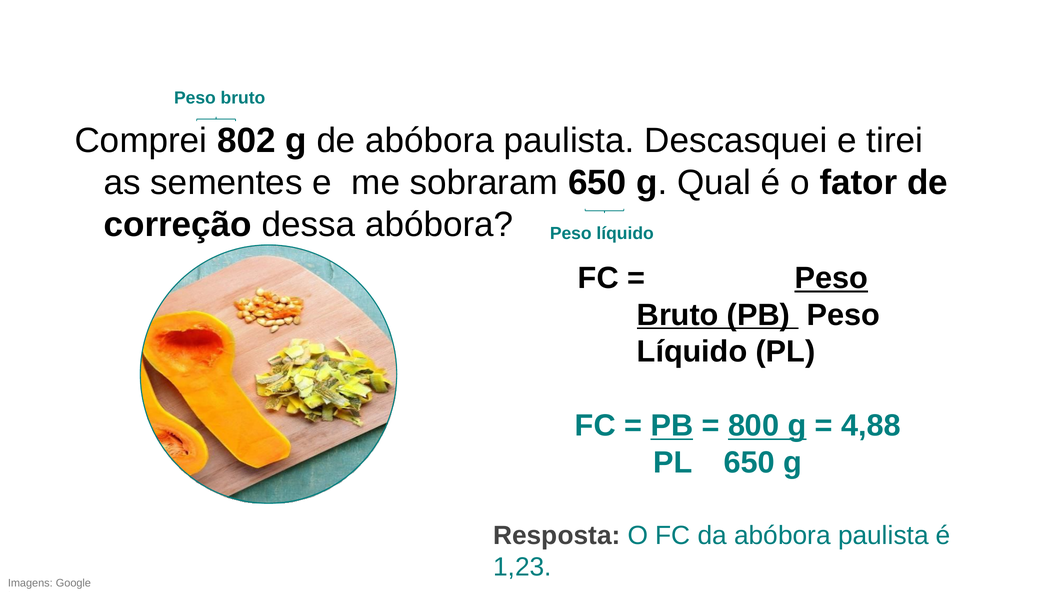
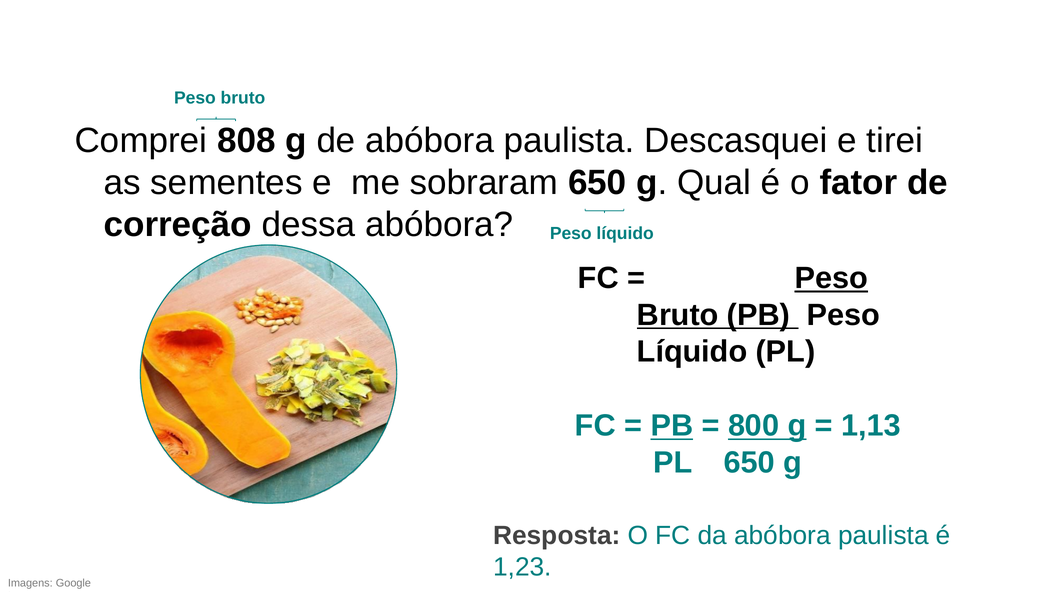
802: 802 -> 808
4,88: 4,88 -> 1,13
